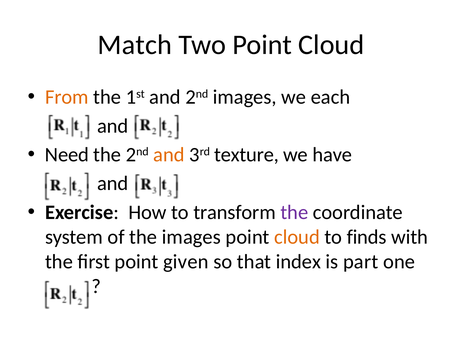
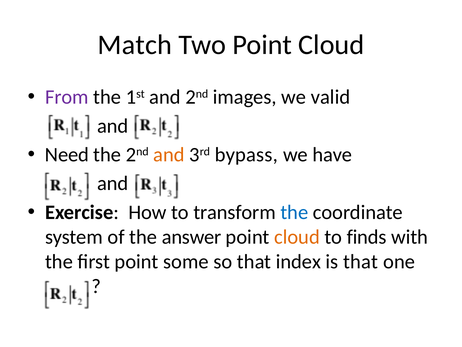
From colour: orange -> purple
each: each -> valid
texture: texture -> bypass
the at (294, 212) colour: purple -> blue
the images: images -> answer
given: given -> some
is part: part -> that
